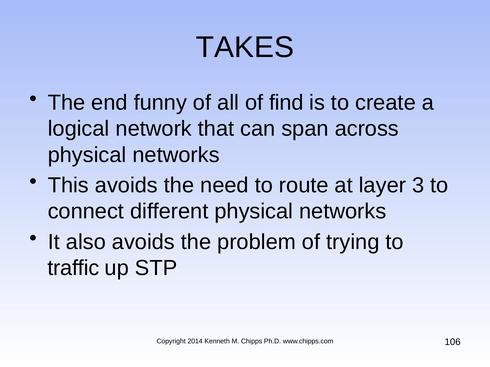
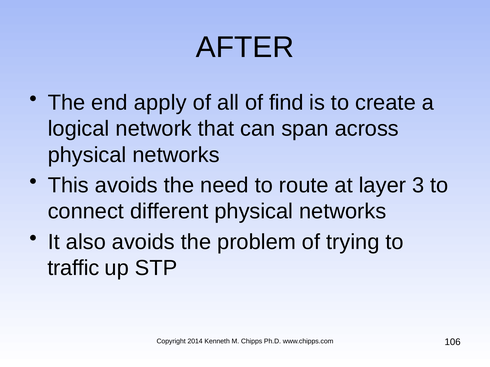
TAKES: TAKES -> AFTER
funny: funny -> apply
